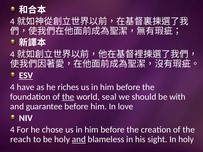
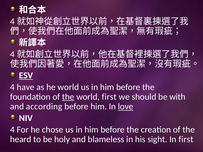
he riches: riches -> world
world seal: seal -> first
guarantee: guarantee -> according
love underline: none -> present
reach: reach -> heard
and at (79, 140) underline: present -> none
In holy: holy -> first
